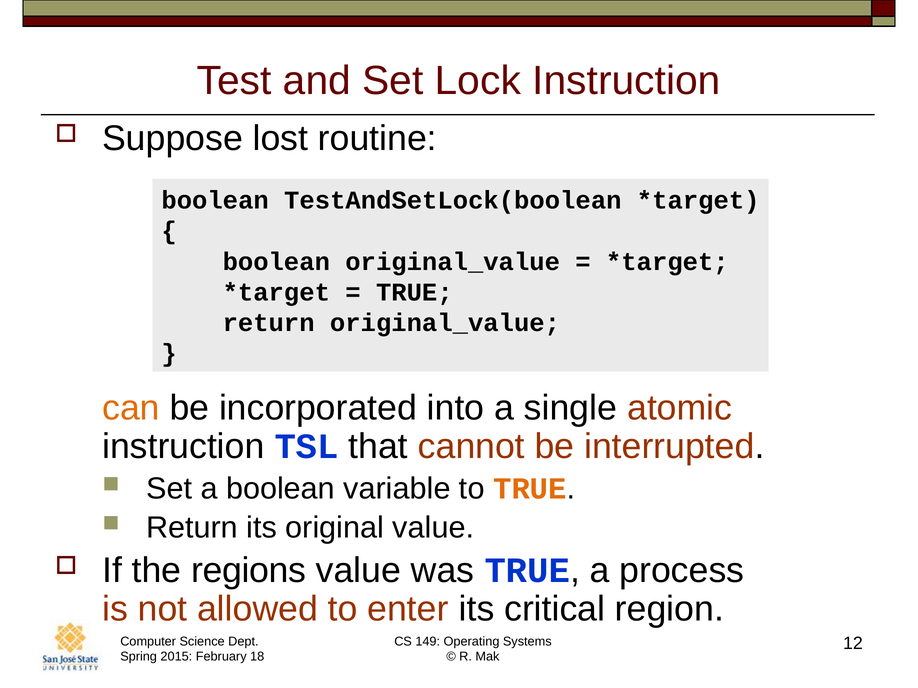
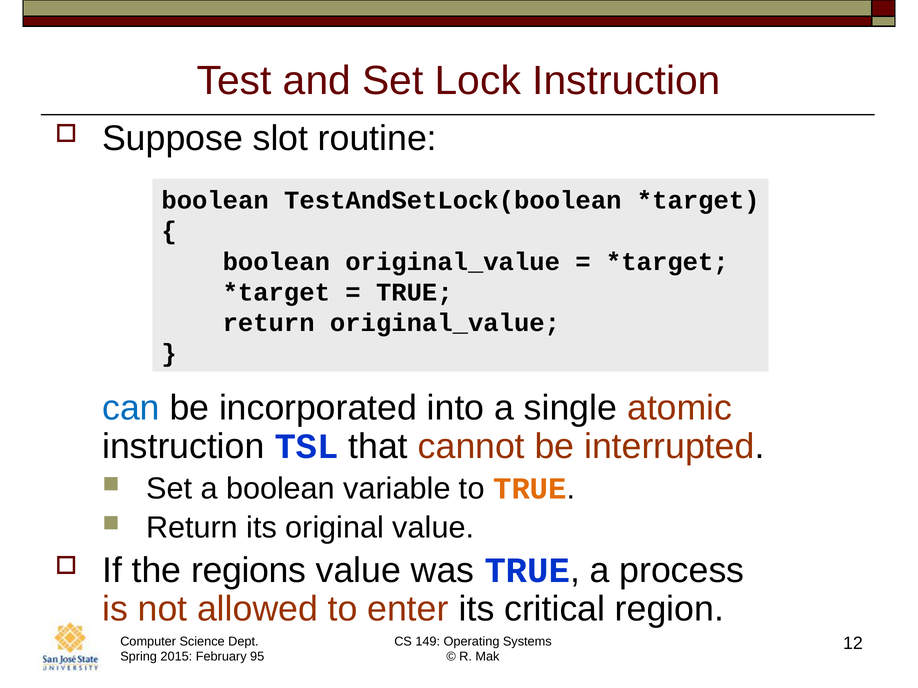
lost: lost -> slot
can colour: orange -> blue
18: 18 -> 95
